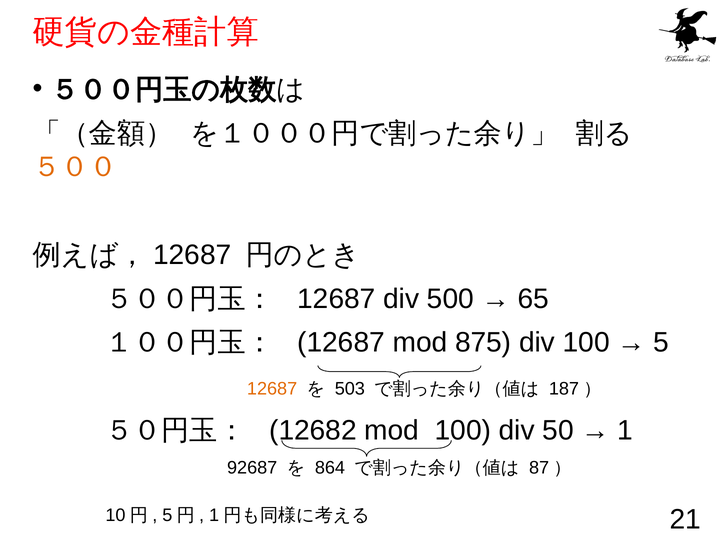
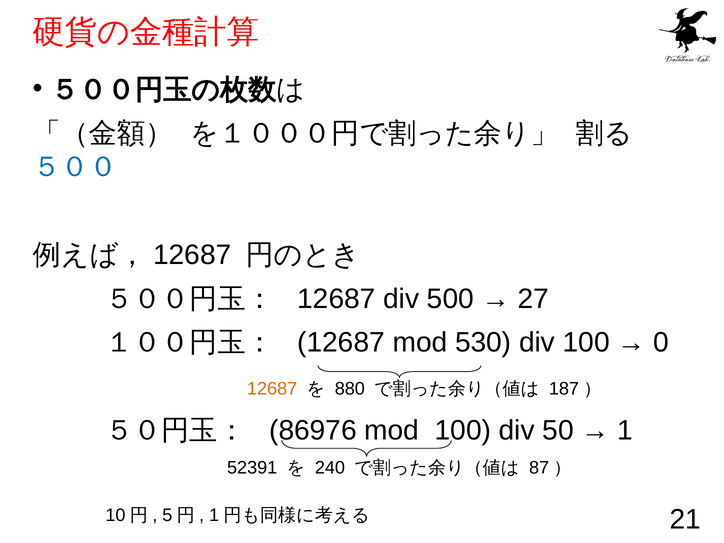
５００ colour: orange -> blue
65: 65 -> 27
875: 875 -> 530
5: 5 -> 0
503: 503 -> 880
12682: 12682 -> 86976
92687: 92687 -> 52391
864: 864 -> 240
